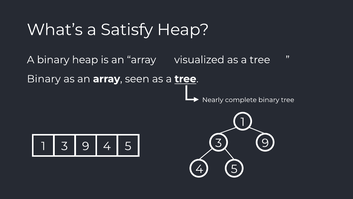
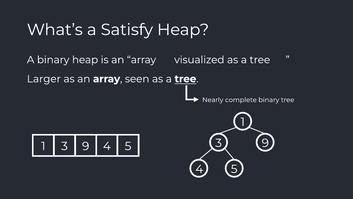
Binary at (44, 79): Binary -> Larger
